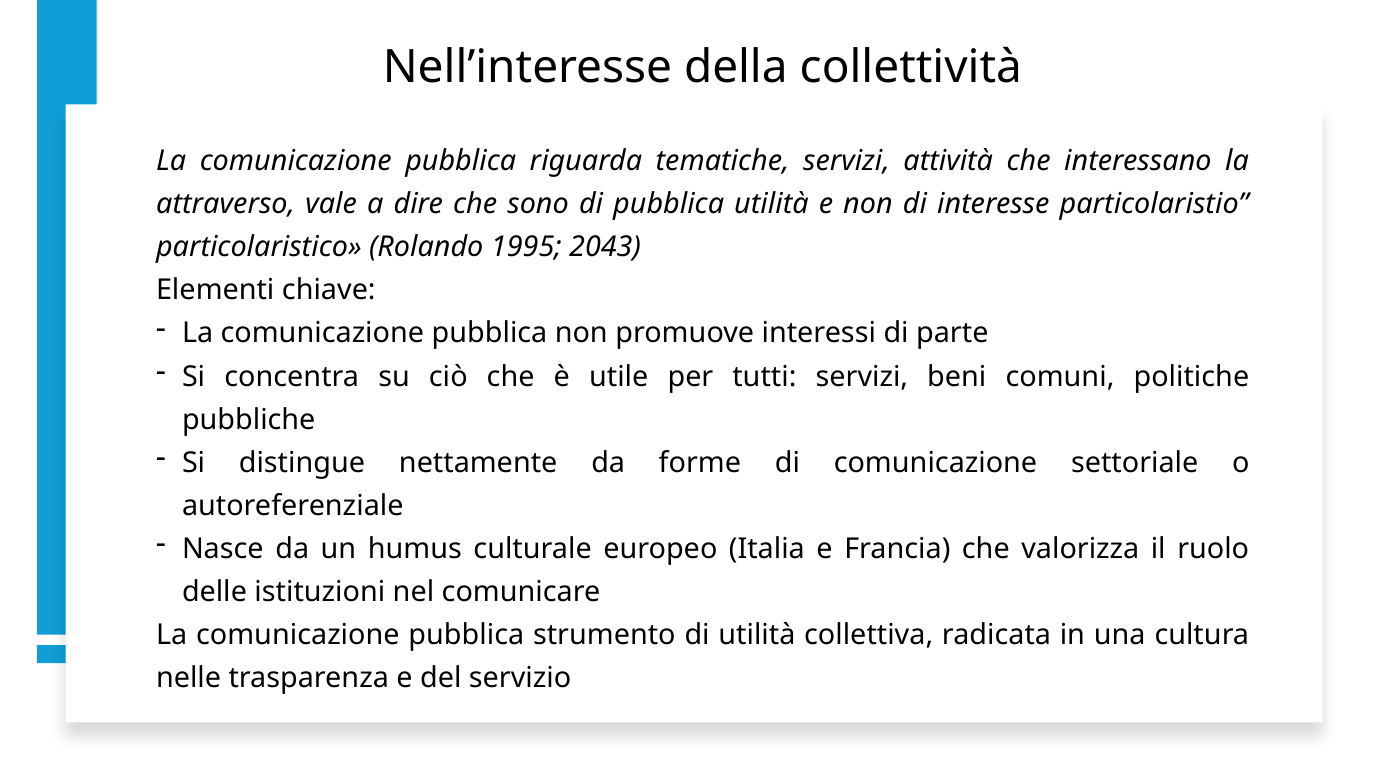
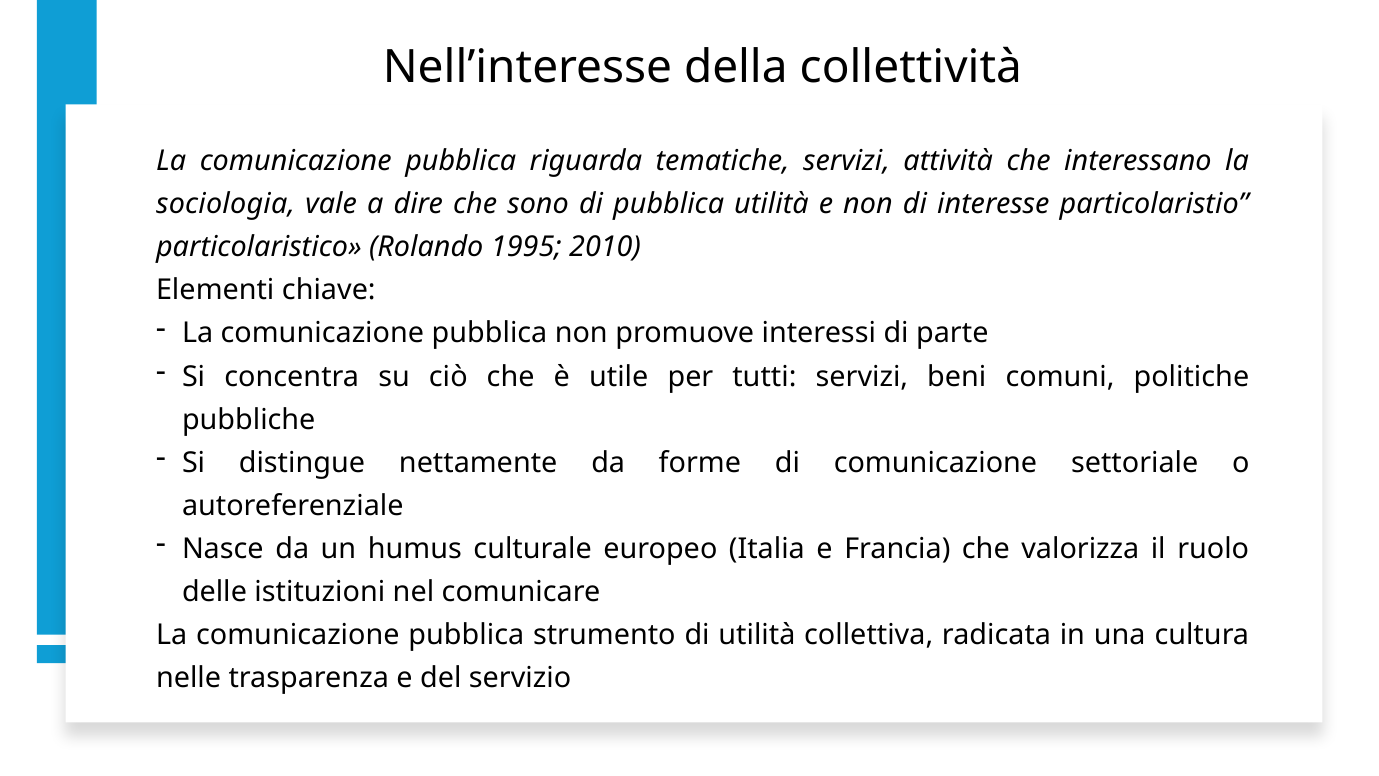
attraverso: attraverso -> sociologia
2043: 2043 -> 2010
